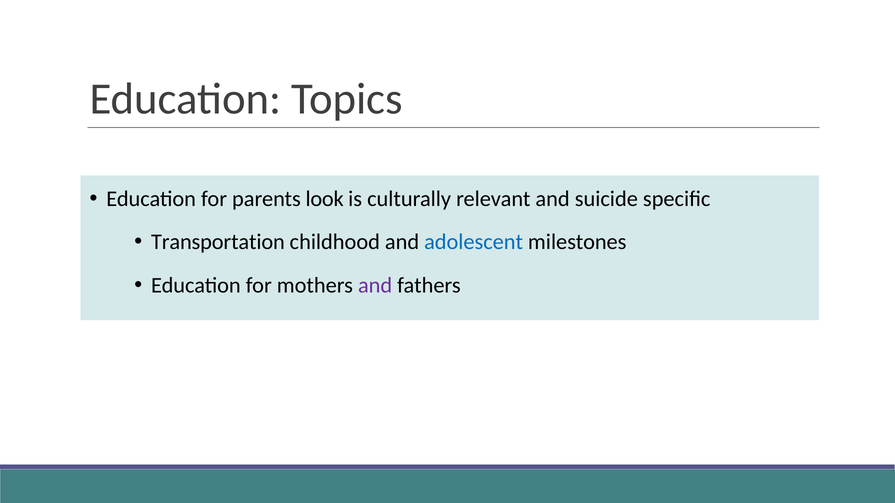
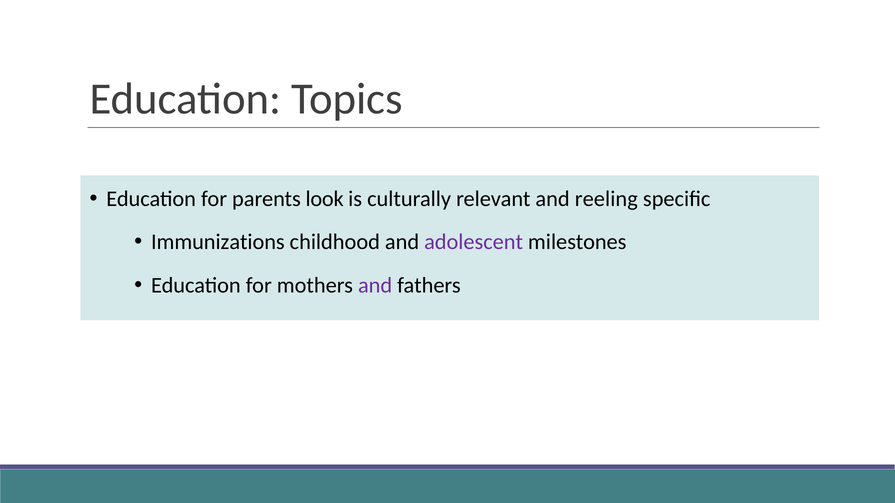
suicide: suicide -> reeling
Transportation: Transportation -> Immunizations
adolescent colour: blue -> purple
